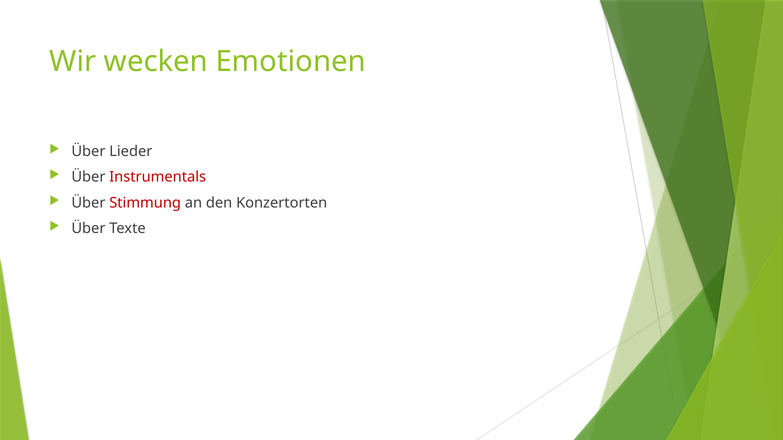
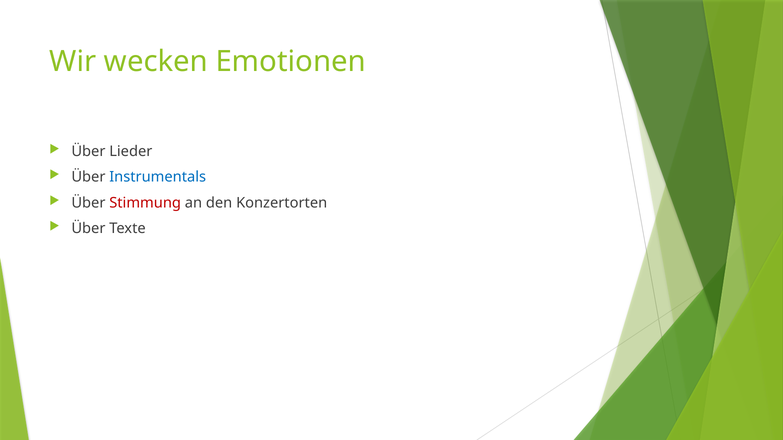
Instrumentals colour: red -> blue
